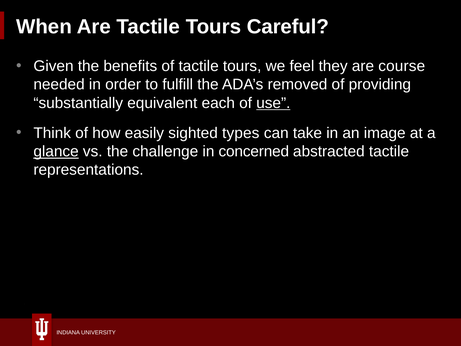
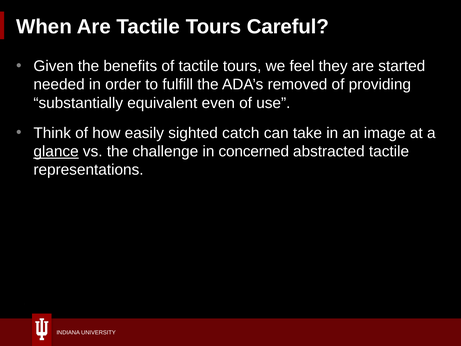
course: course -> started
each: each -> even
use underline: present -> none
types: types -> catch
